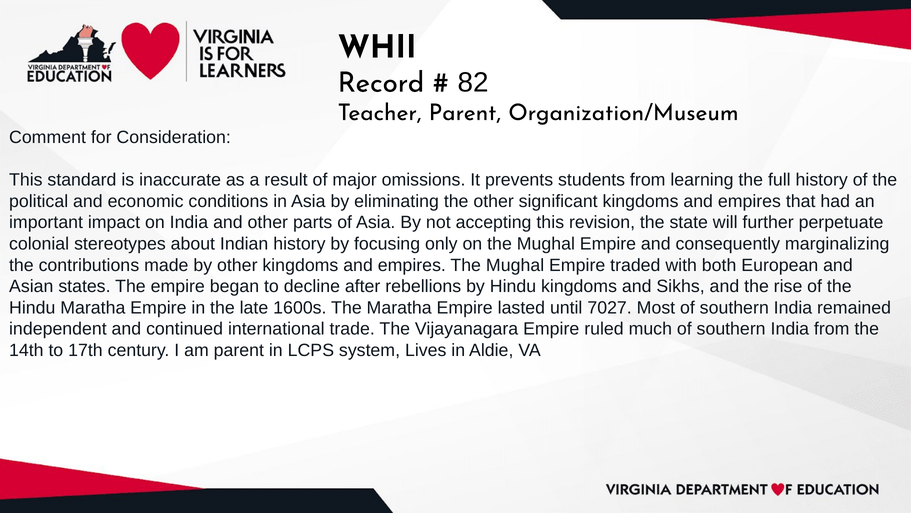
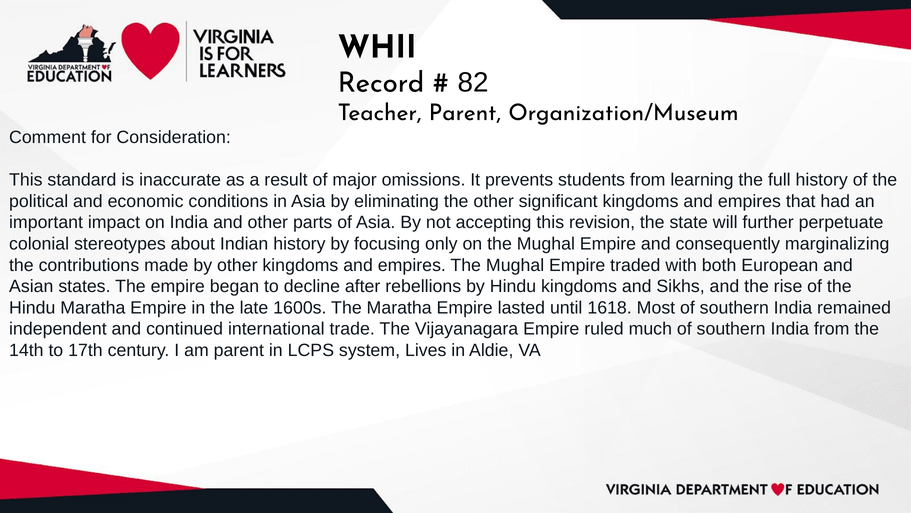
7027: 7027 -> 1618
